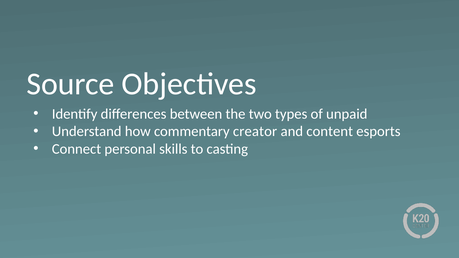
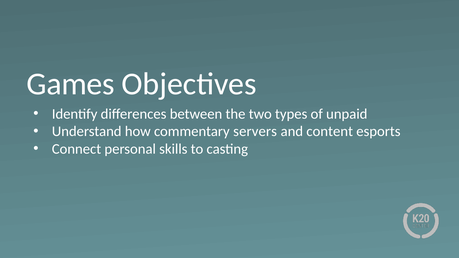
Source: Source -> Games
creator: creator -> servers
